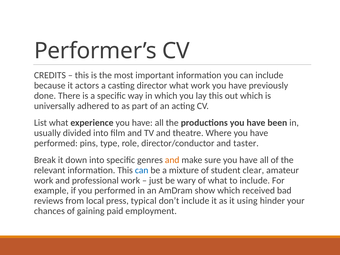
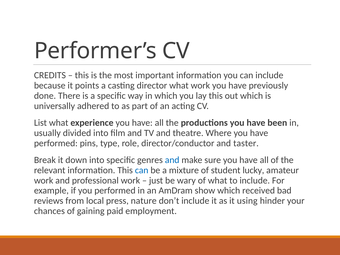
actors: actors -> points
and at (172, 160) colour: orange -> blue
clear: clear -> lucky
typical: typical -> nature
